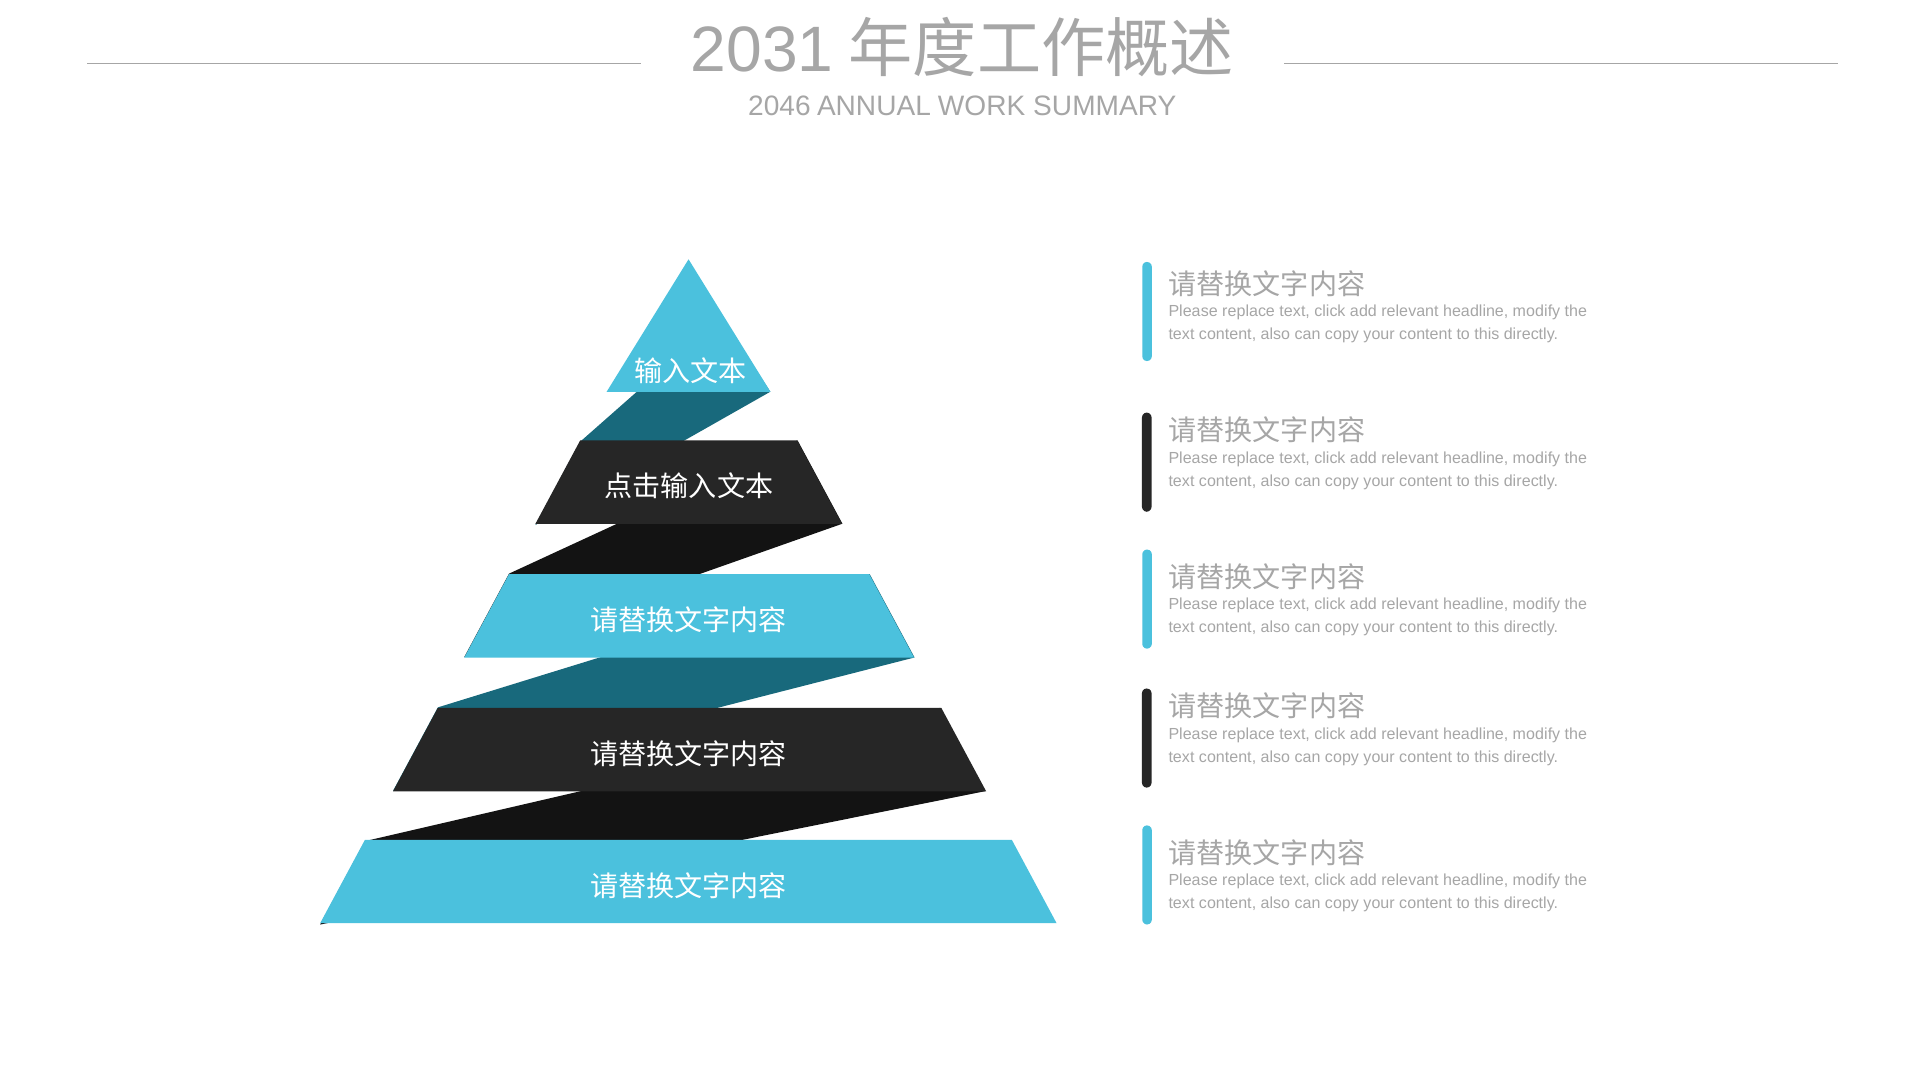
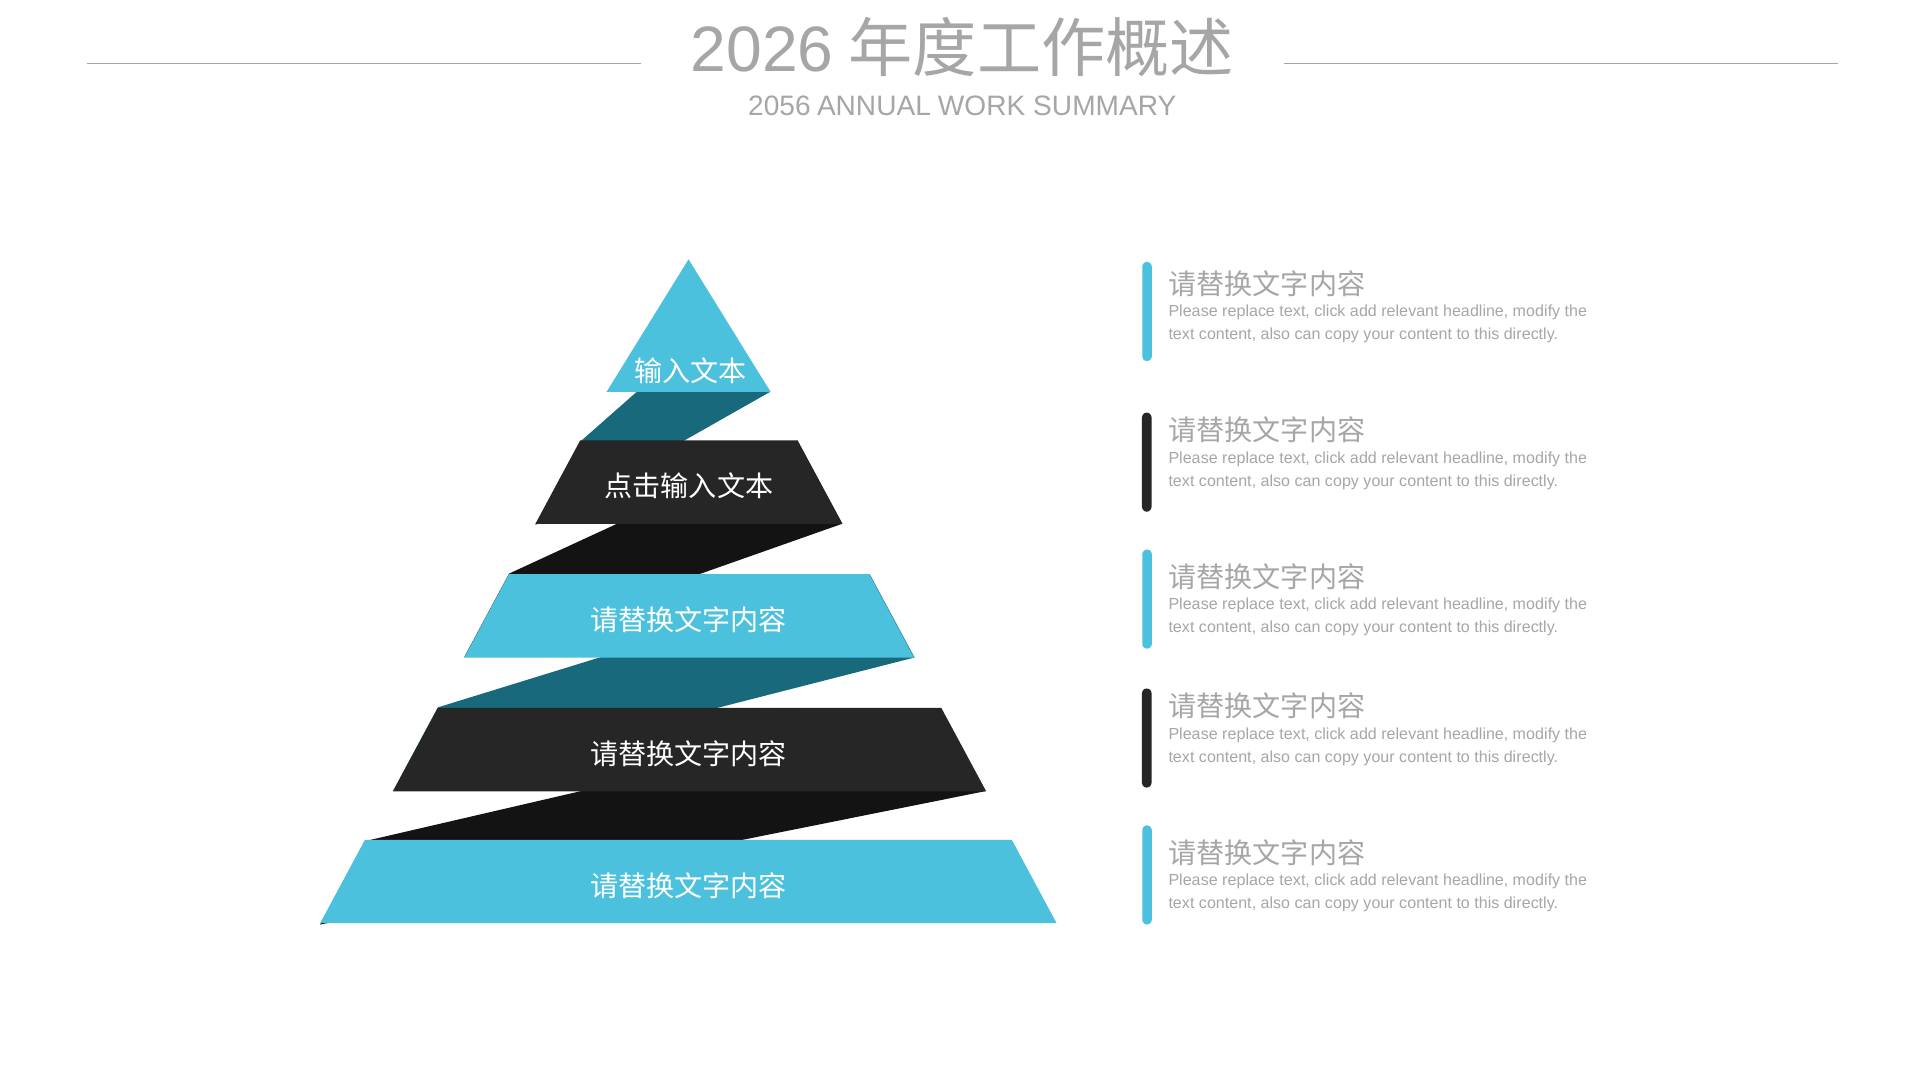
2031: 2031 -> 2026
2046: 2046 -> 2056
